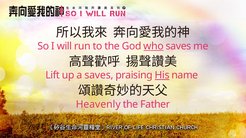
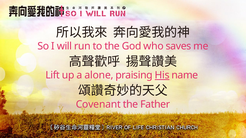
who underline: present -> none
a saves: saves -> alone
Heavenly: Heavenly -> Covenant
